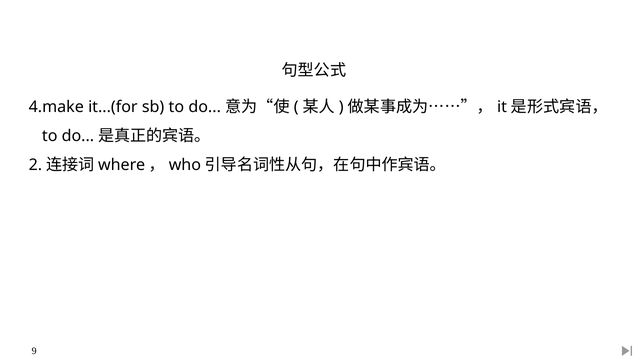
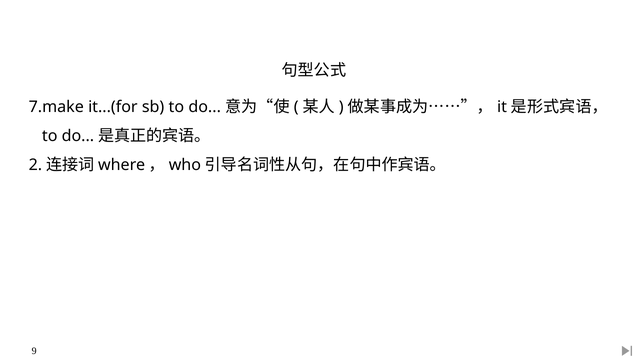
4.make: 4.make -> 7.make
